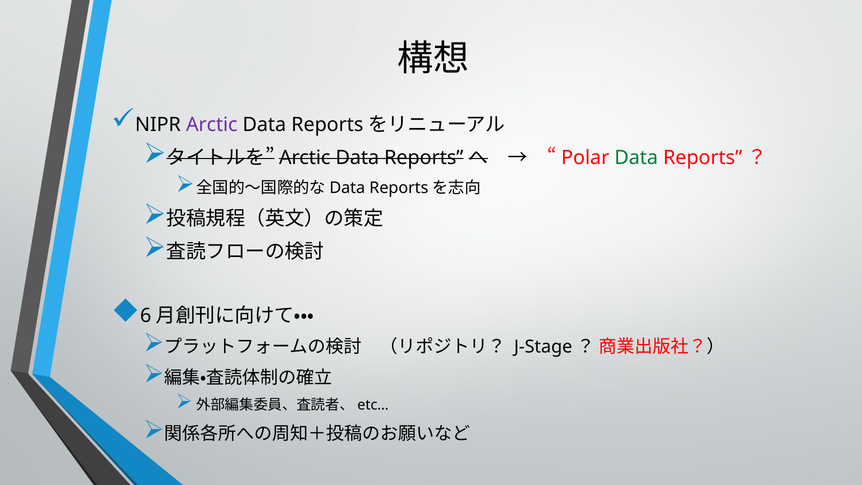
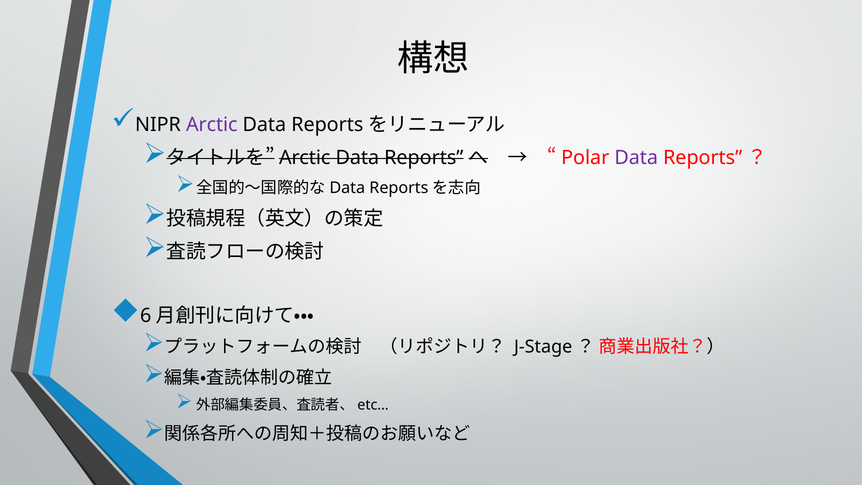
Data at (636, 158) colour: green -> purple
